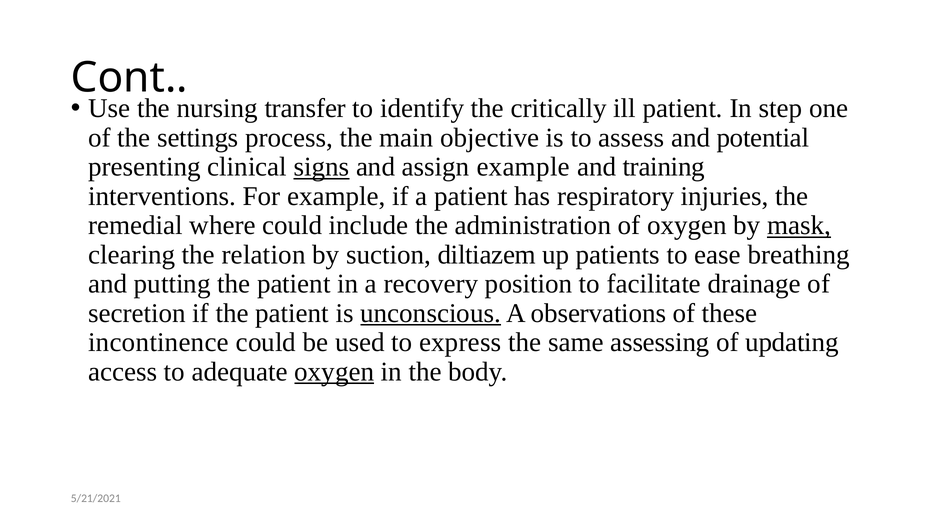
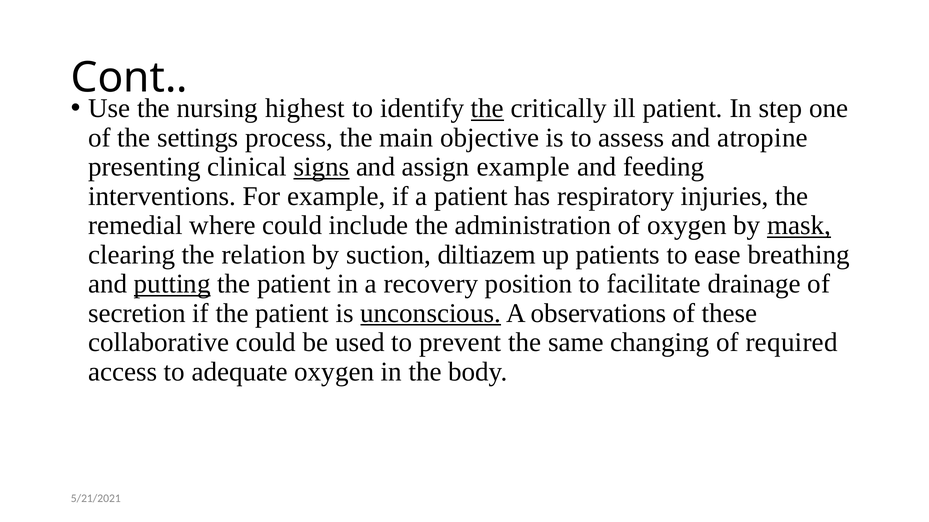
transfer: transfer -> highest
the at (487, 109) underline: none -> present
potential: potential -> atropine
training: training -> feeding
putting underline: none -> present
incontinence: incontinence -> collaborative
express: express -> prevent
assessing: assessing -> changing
updating: updating -> required
oxygen at (334, 372) underline: present -> none
